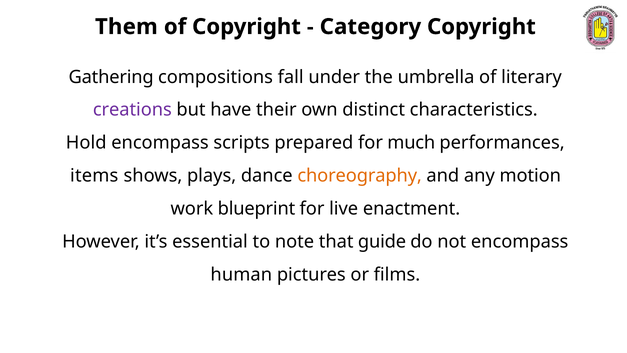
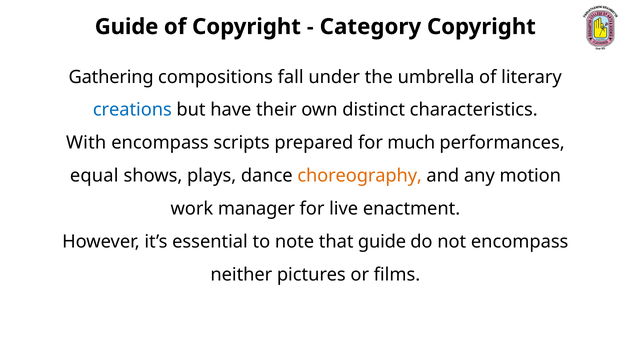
Them at (126, 27): Them -> Guide
creations colour: purple -> blue
Hold: Hold -> With
items: items -> equal
blueprint: blueprint -> manager
human: human -> neither
